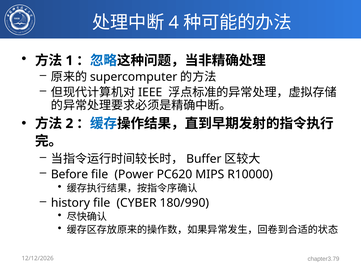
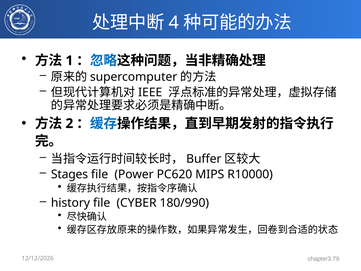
Before: Before -> Stages
